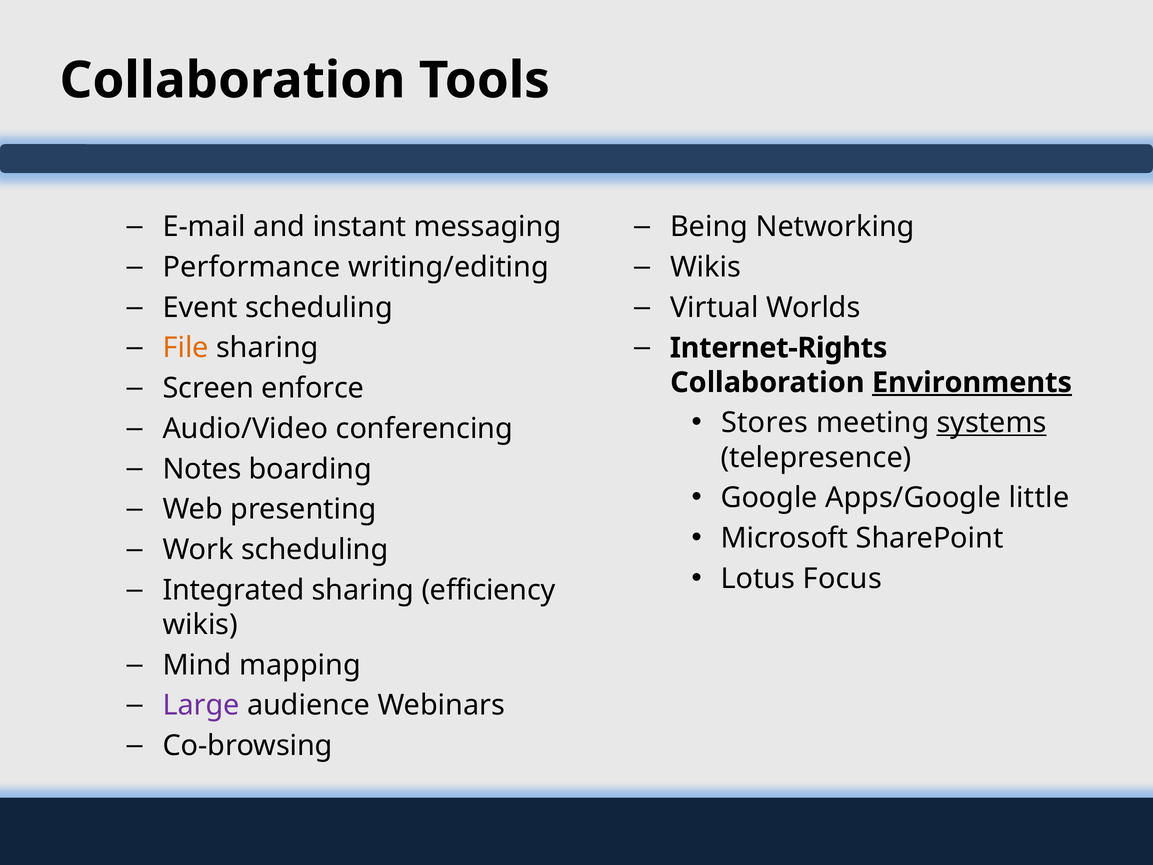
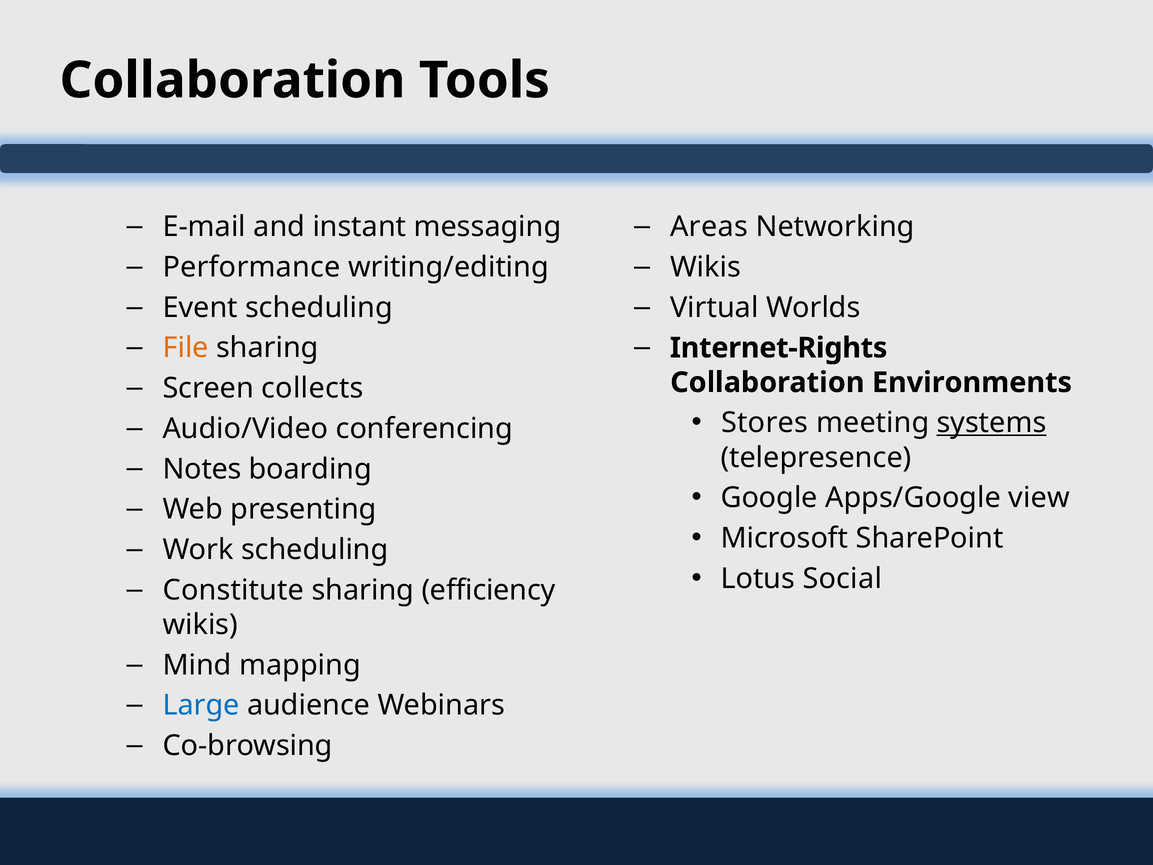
Being: Being -> Areas
enforce: enforce -> collects
Environments underline: present -> none
little: little -> view
Focus: Focus -> Social
Integrated: Integrated -> Constitute
Large colour: purple -> blue
